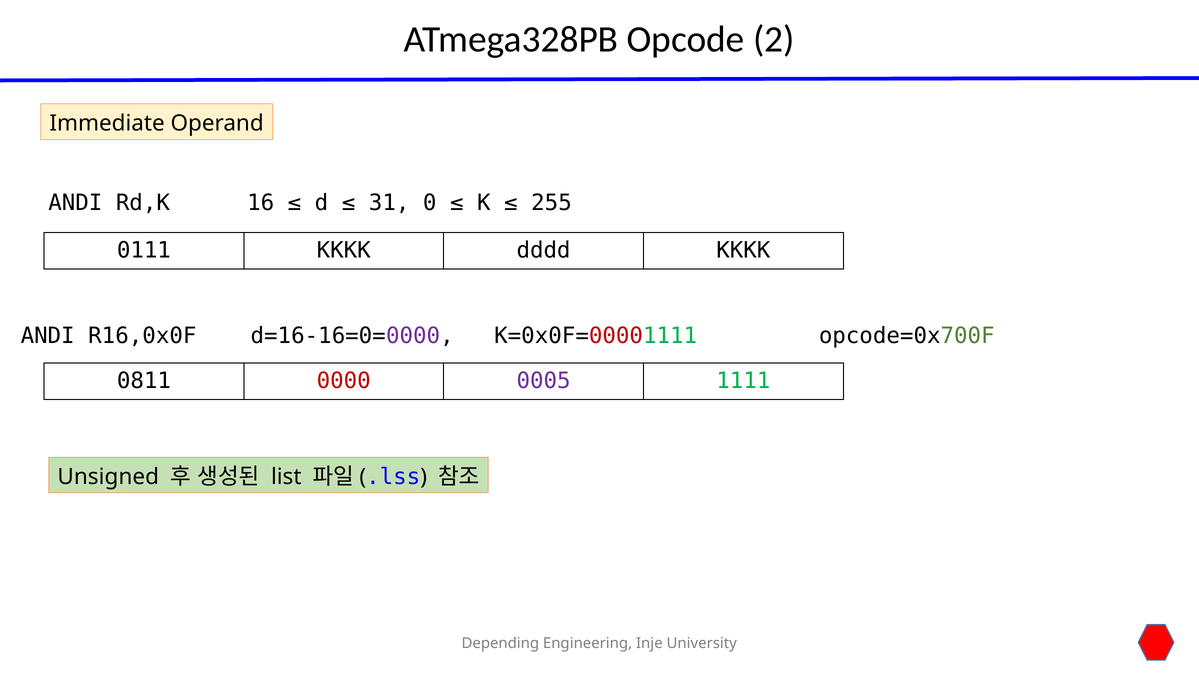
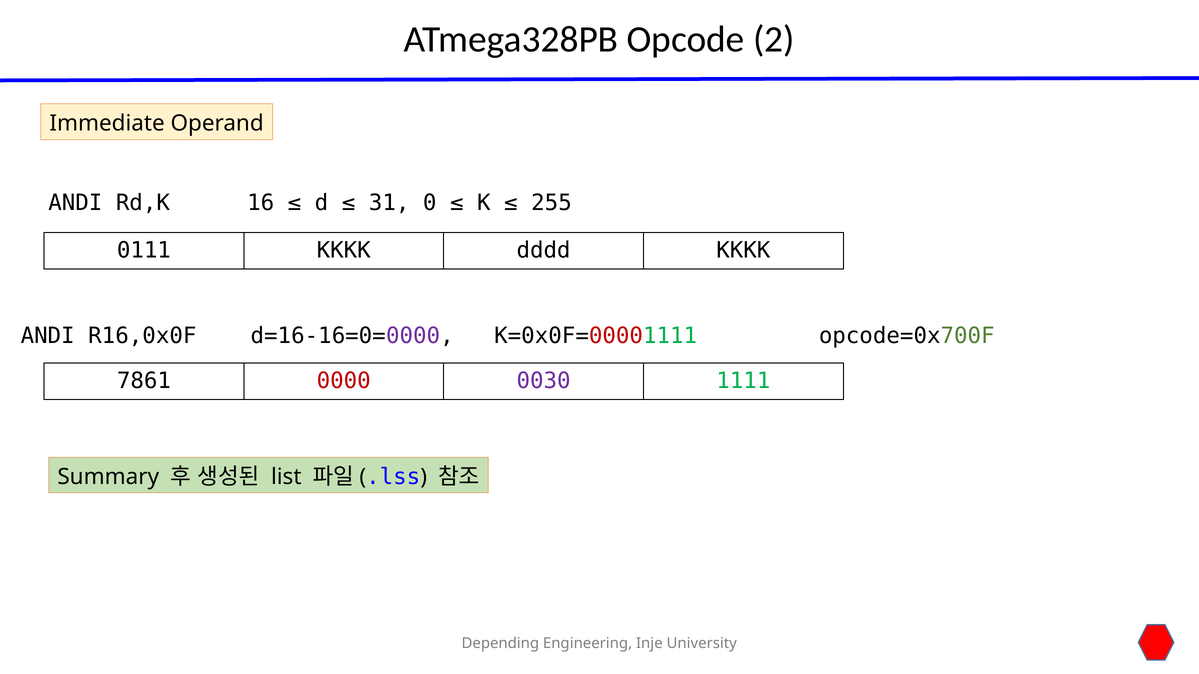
0811: 0811 -> 7861
0005: 0005 -> 0030
Unsigned: Unsigned -> Summary
